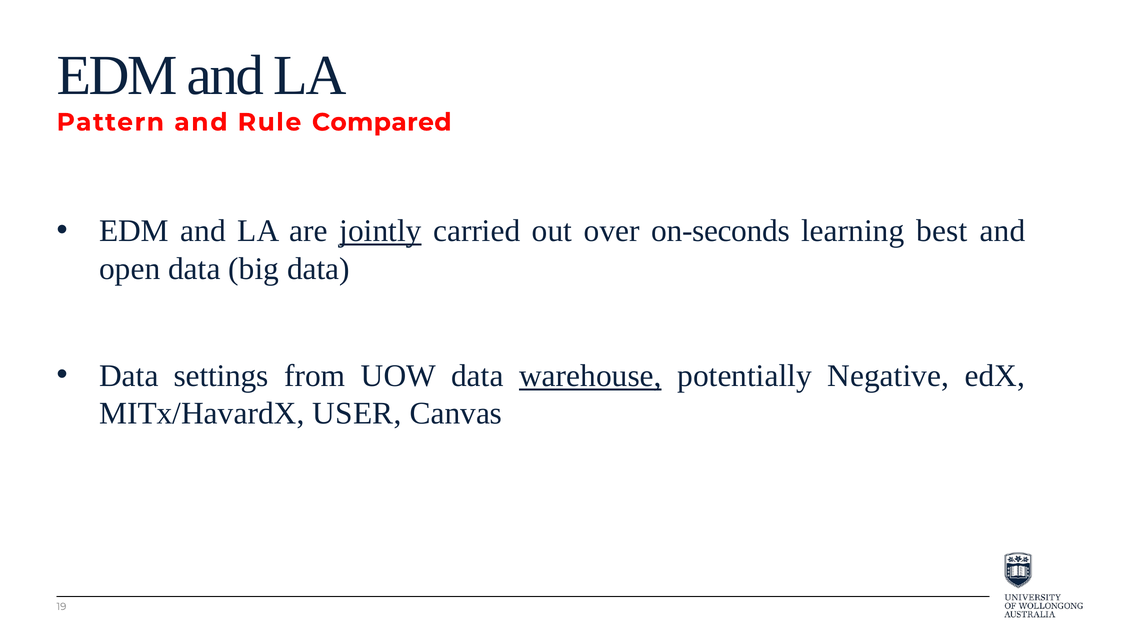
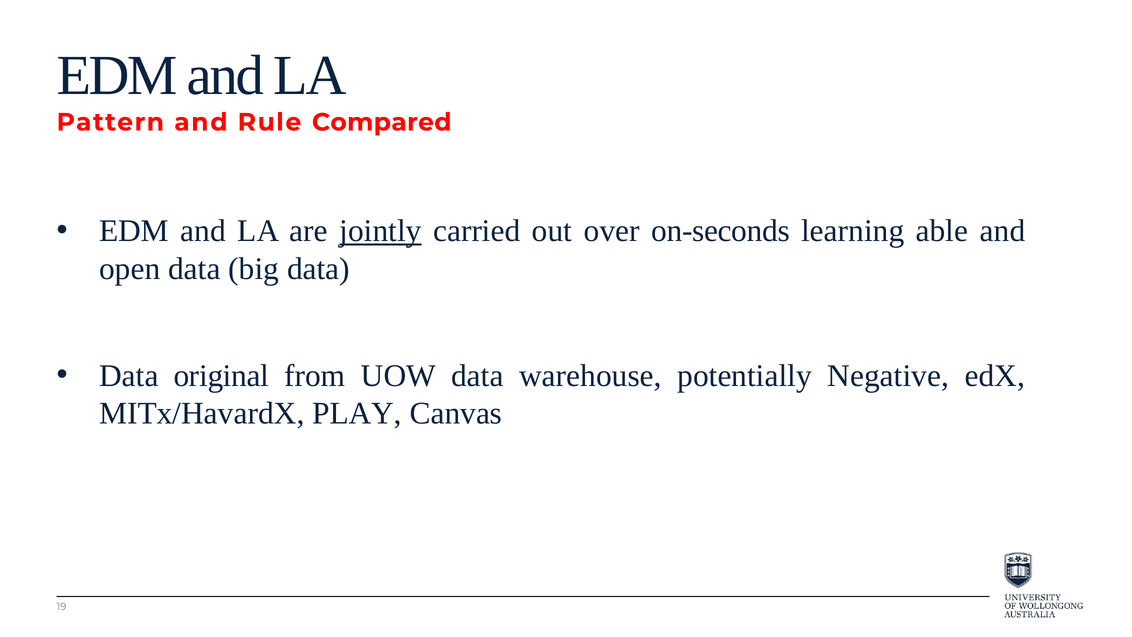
best: best -> able
settings: settings -> original
warehouse underline: present -> none
USER: USER -> PLAY
